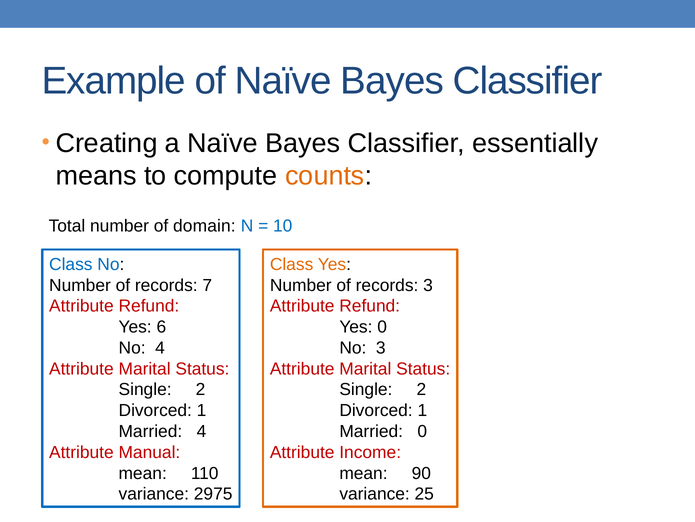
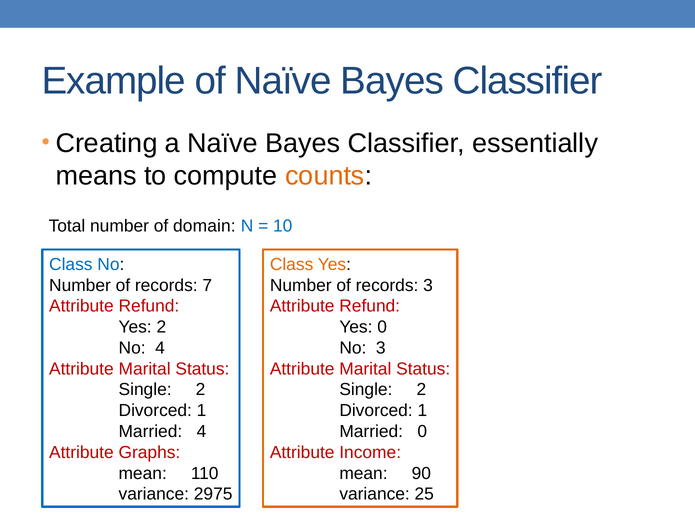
Yes 6: 6 -> 2
Manual: Manual -> Graphs
